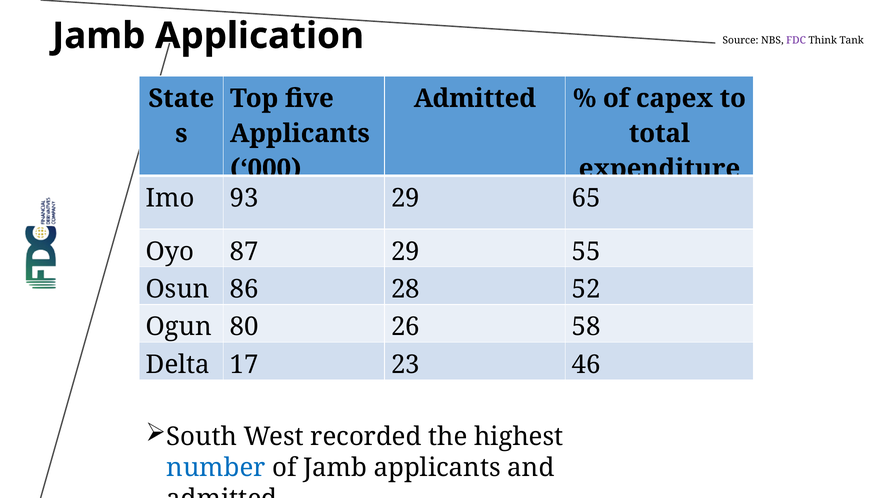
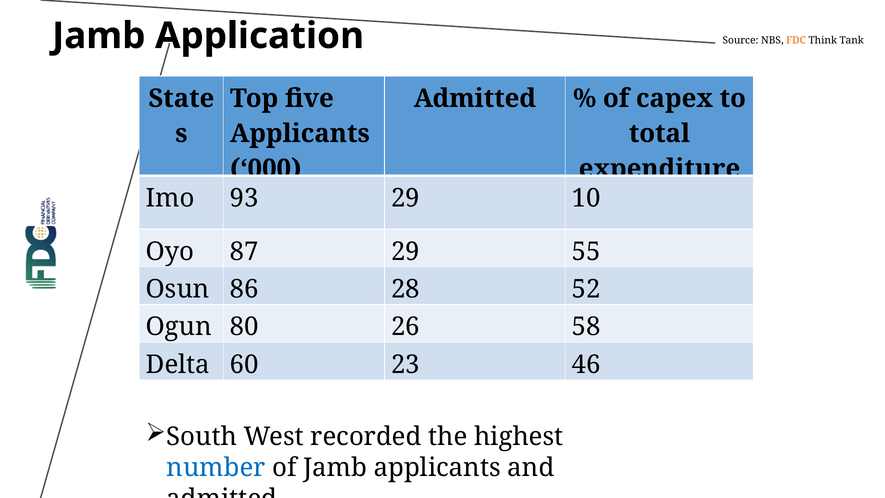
FDC colour: purple -> orange
65: 65 -> 10
17: 17 -> 60
